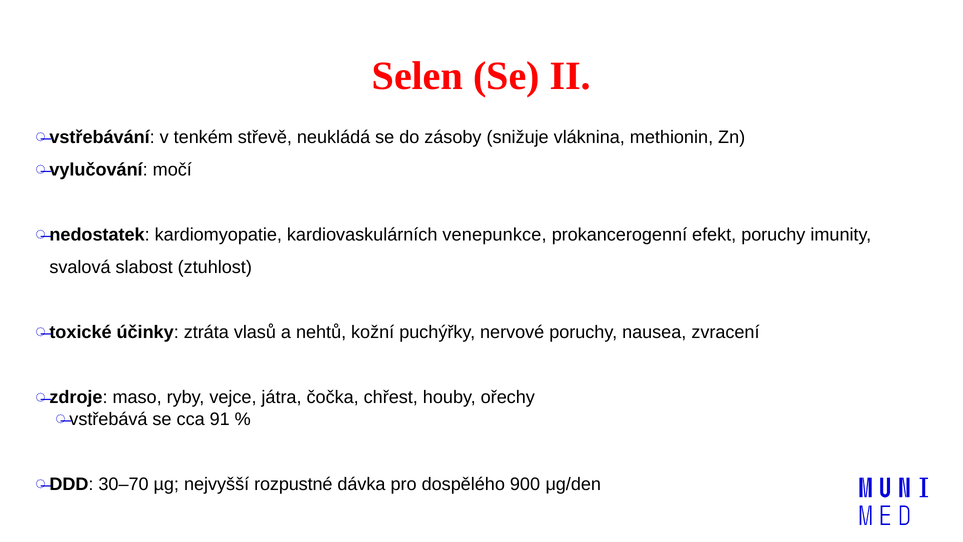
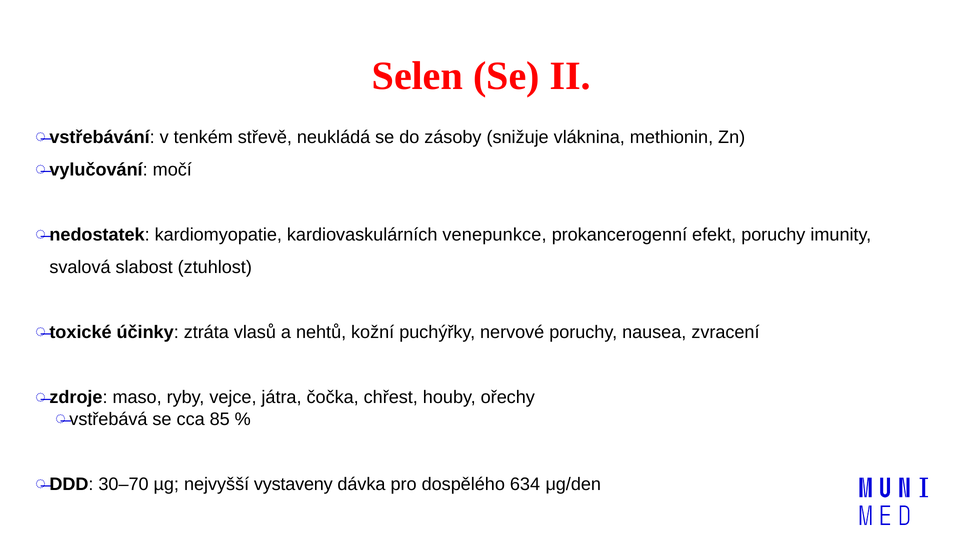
91: 91 -> 85
rozpustné: rozpustné -> vystaveny
900: 900 -> 634
